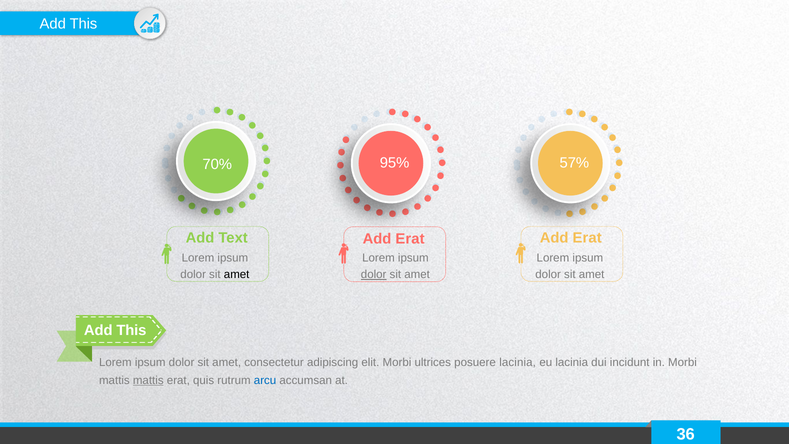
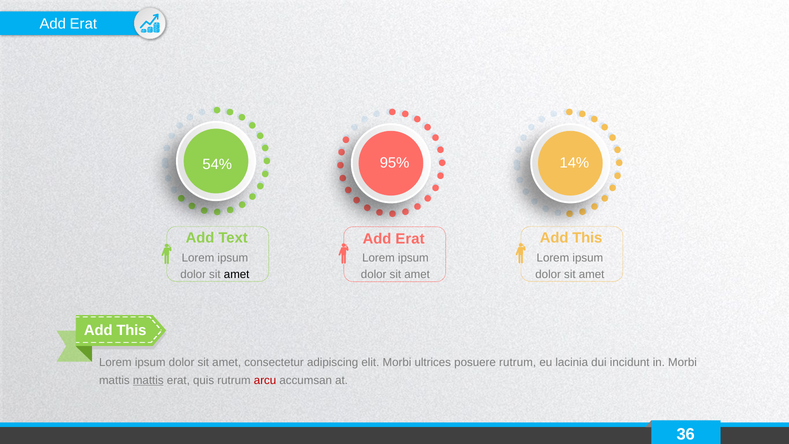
This at (83, 24): This -> Erat
70%: 70% -> 54%
57%: 57% -> 14%
Erat at (587, 238): Erat -> This
dolor at (374, 274) underline: present -> none
posuere lacinia: lacinia -> rutrum
arcu colour: blue -> red
